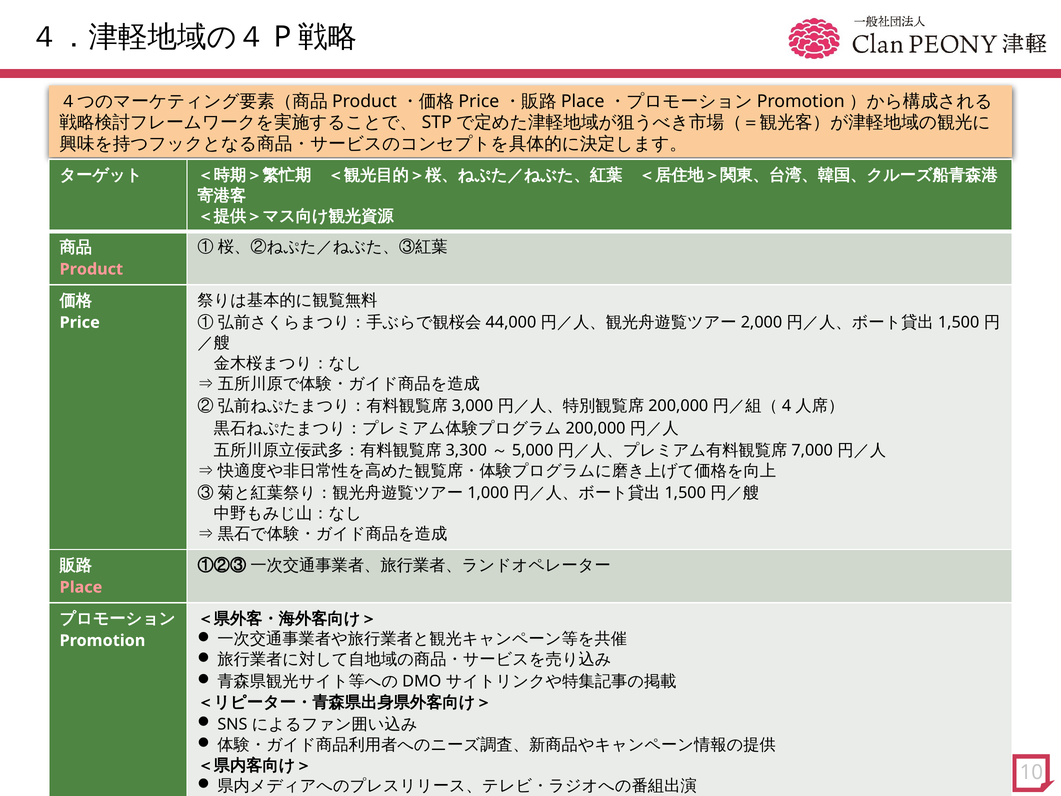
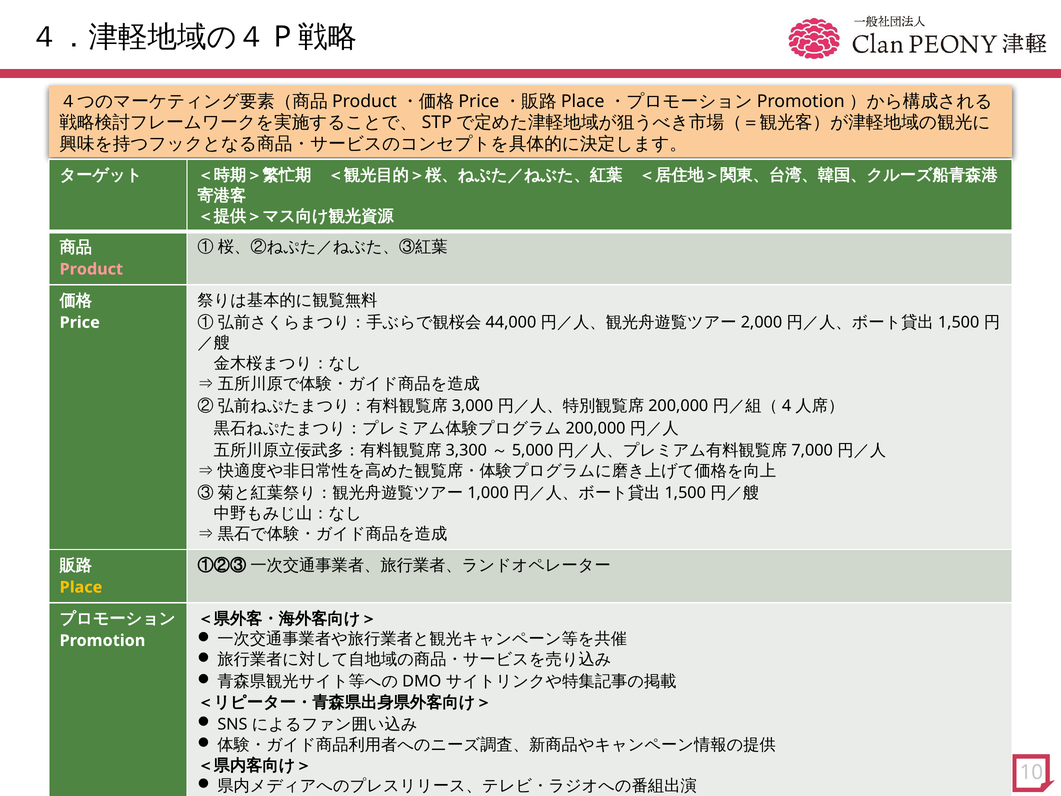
Place colour: pink -> yellow
